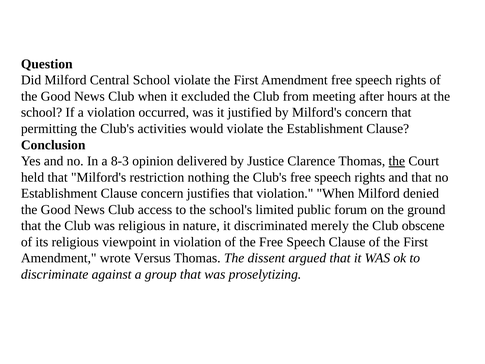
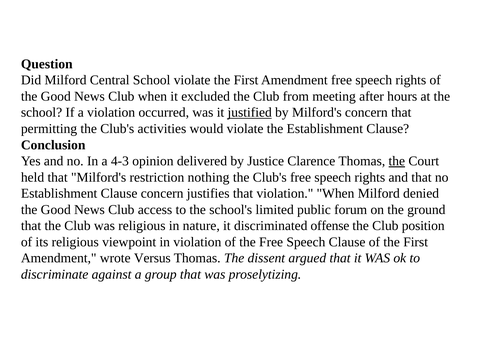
justified underline: none -> present
8-3: 8-3 -> 4-3
merely: merely -> offense
obscene: obscene -> position
